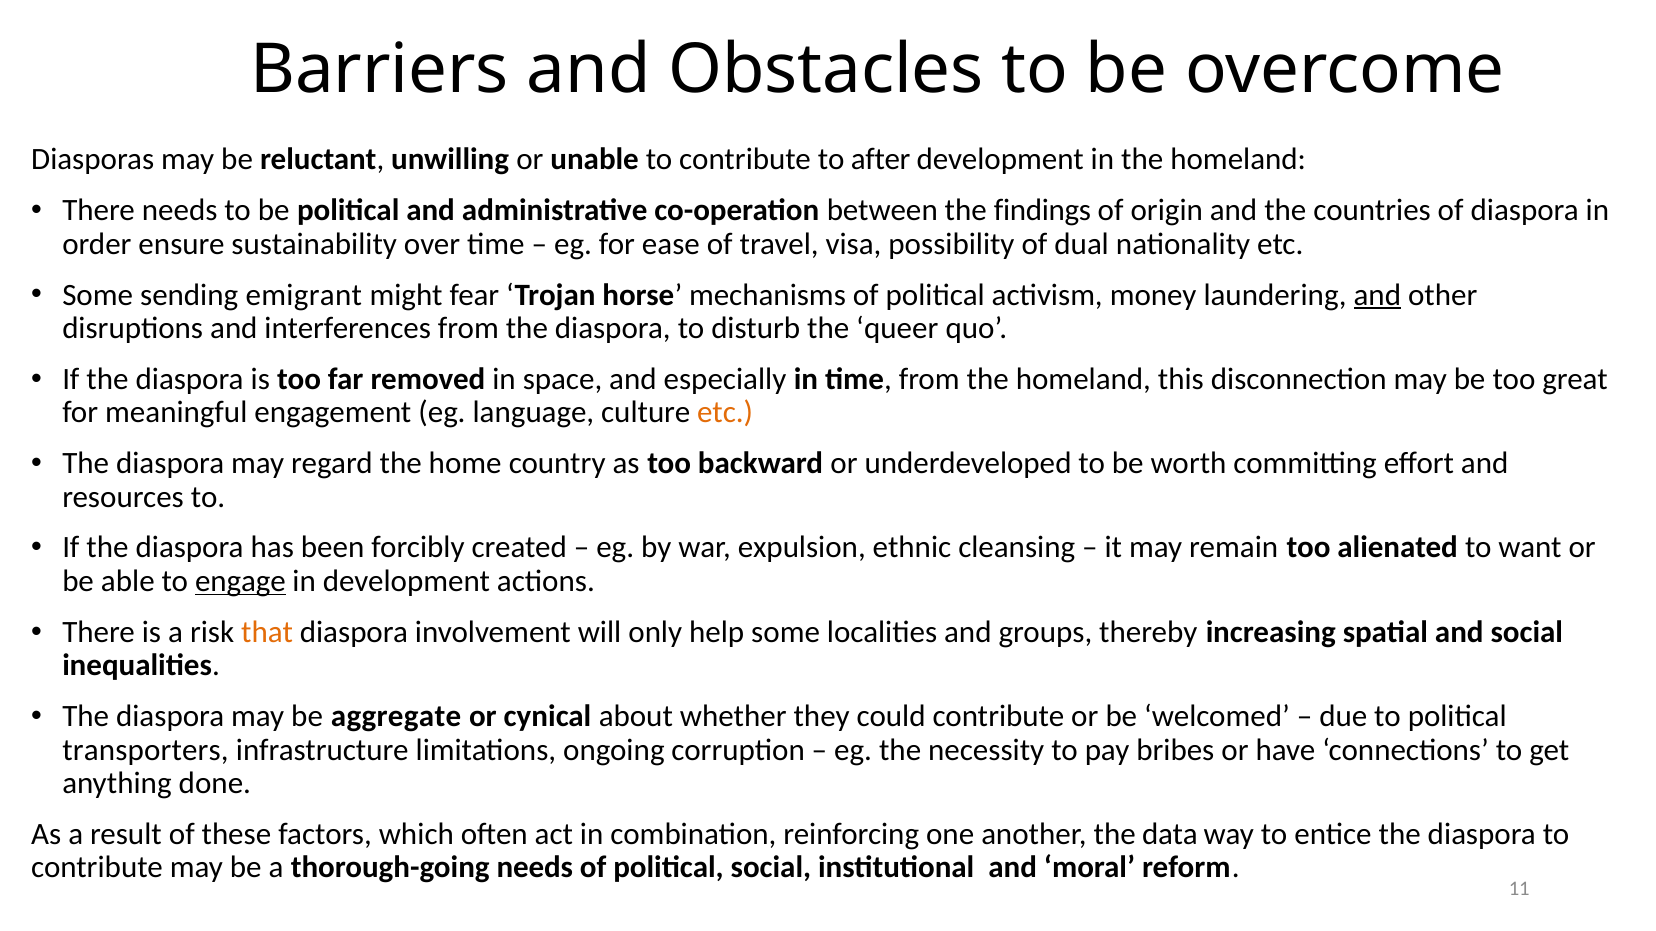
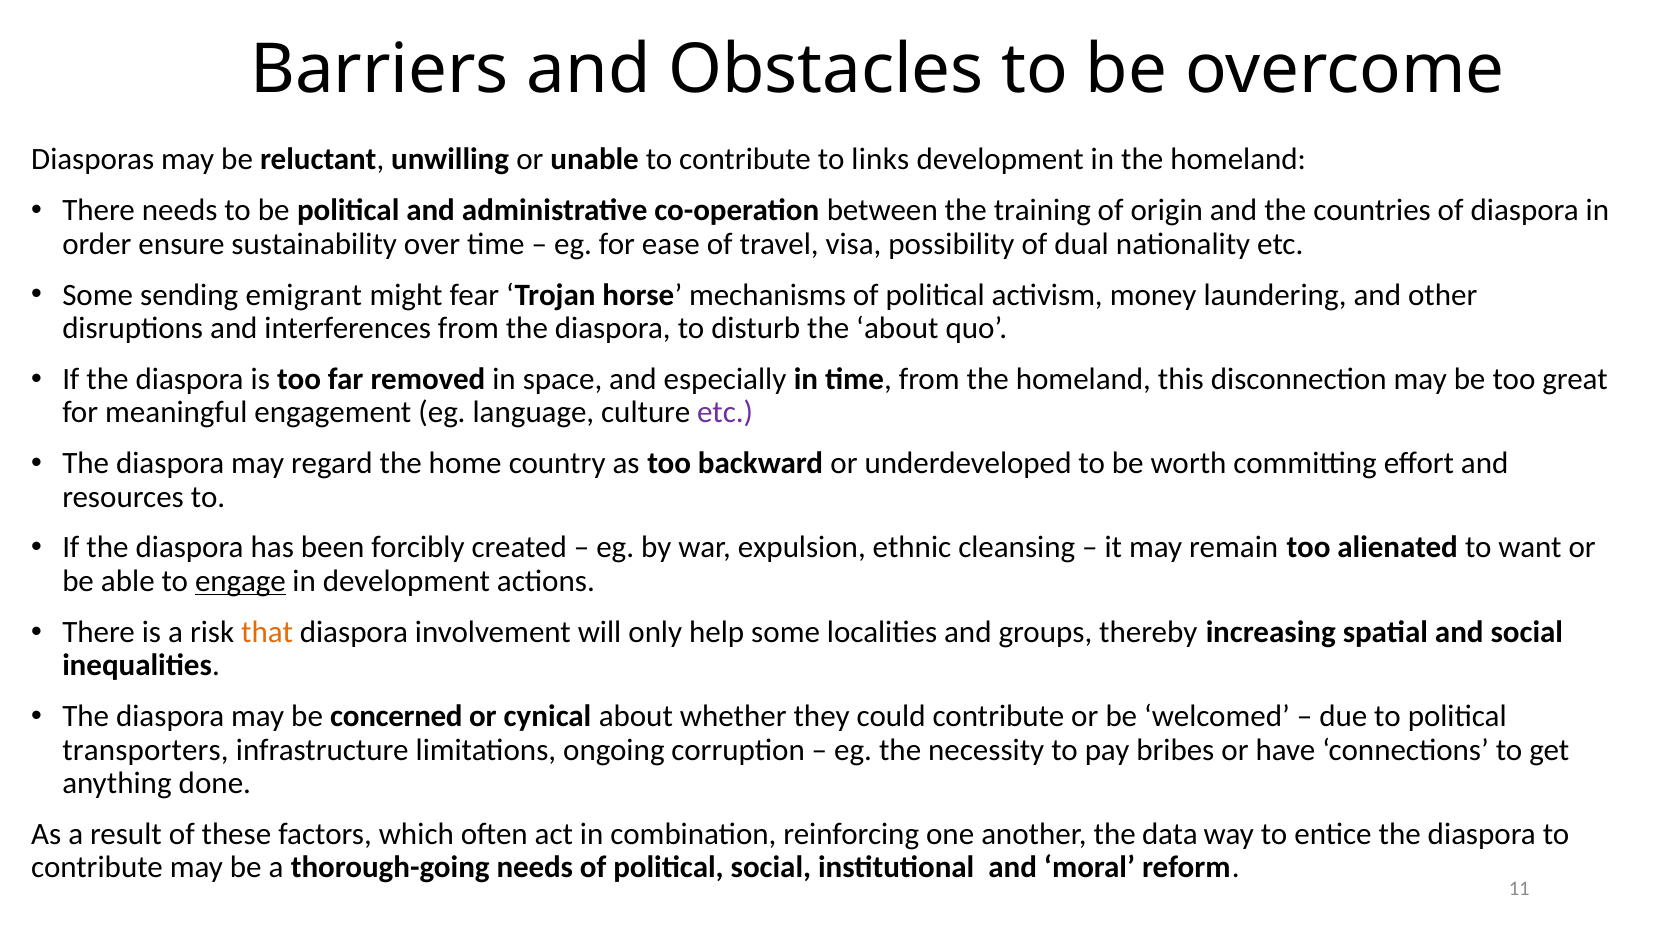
after: after -> links
findings: findings -> training
and at (1377, 295) underline: present -> none
the queer: queer -> about
etc at (725, 413) colour: orange -> purple
aggregate: aggregate -> concerned
